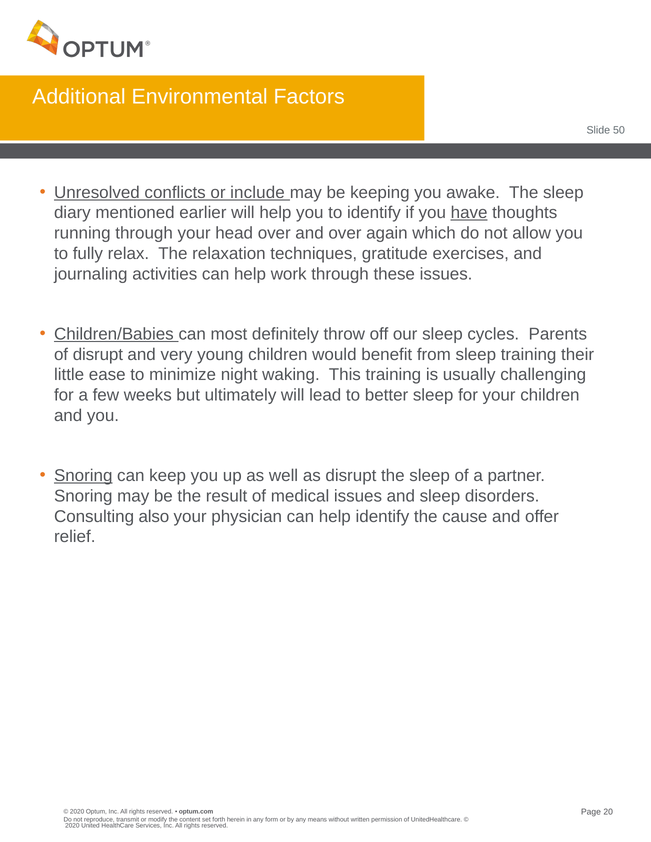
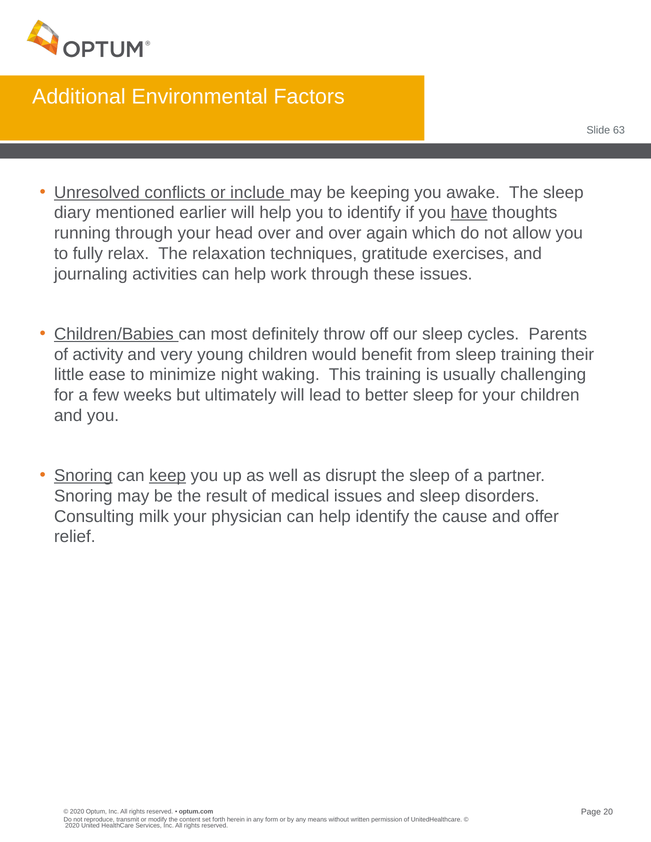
50: 50 -> 63
of disrupt: disrupt -> activity
keep underline: none -> present
also: also -> milk
